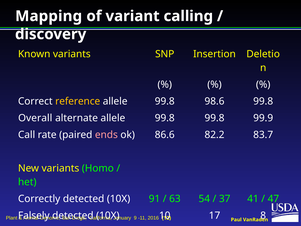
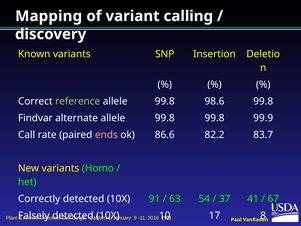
reference colour: yellow -> light green
Overall: Overall -> Findvar
47: 47 -> 67
